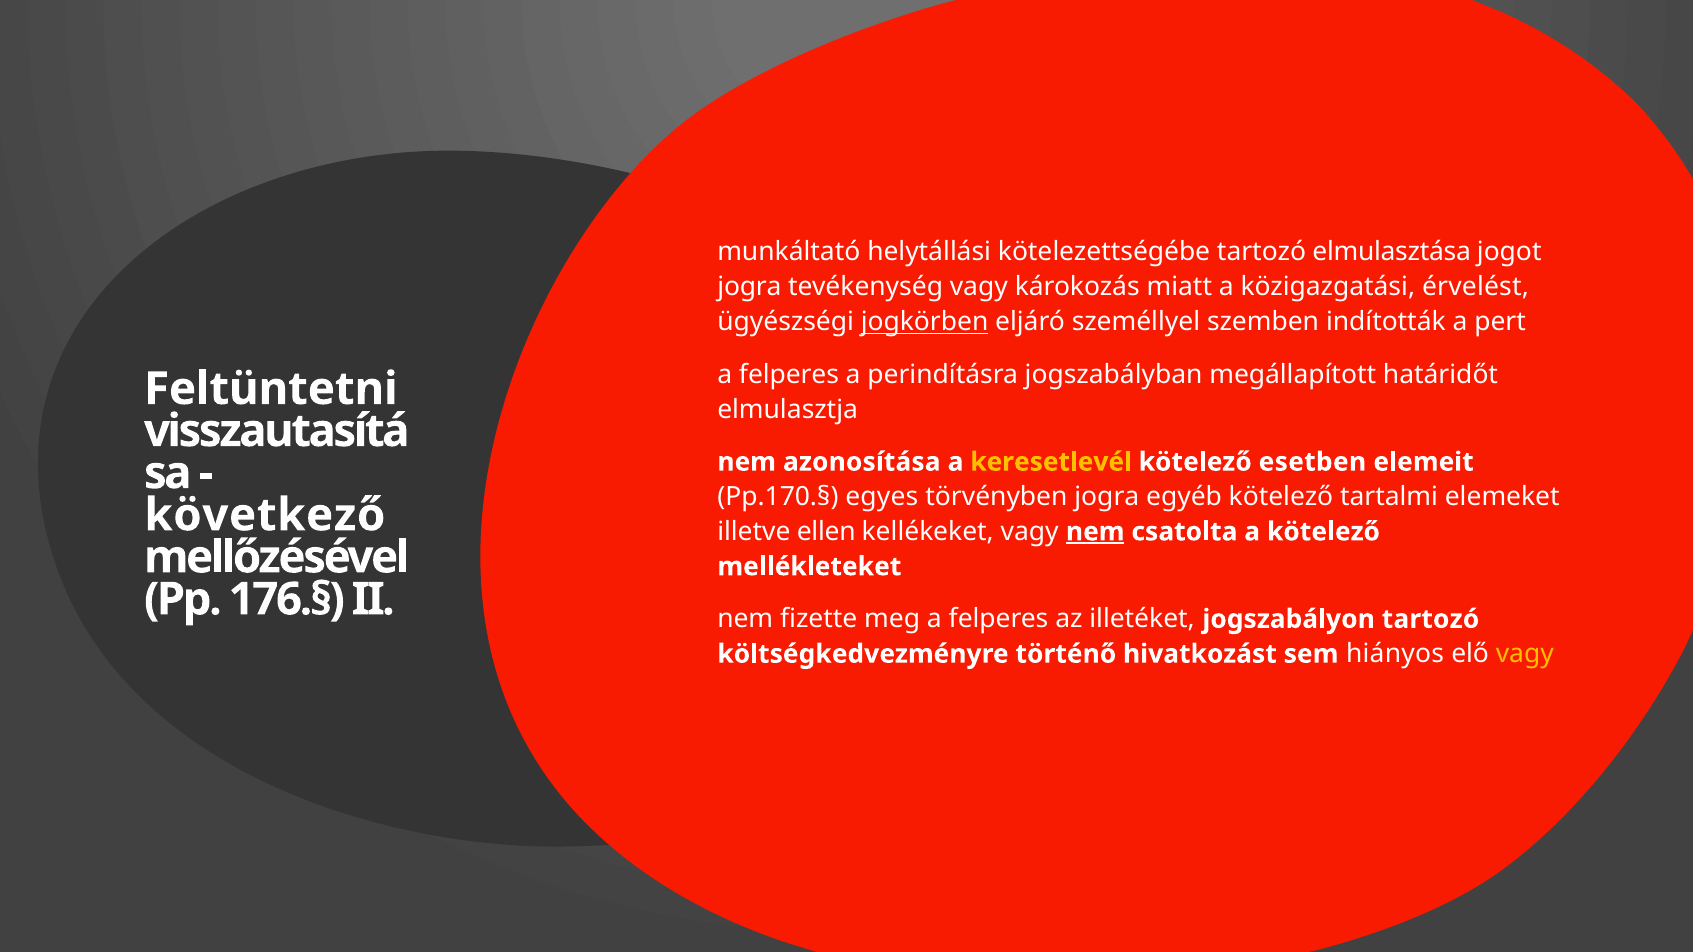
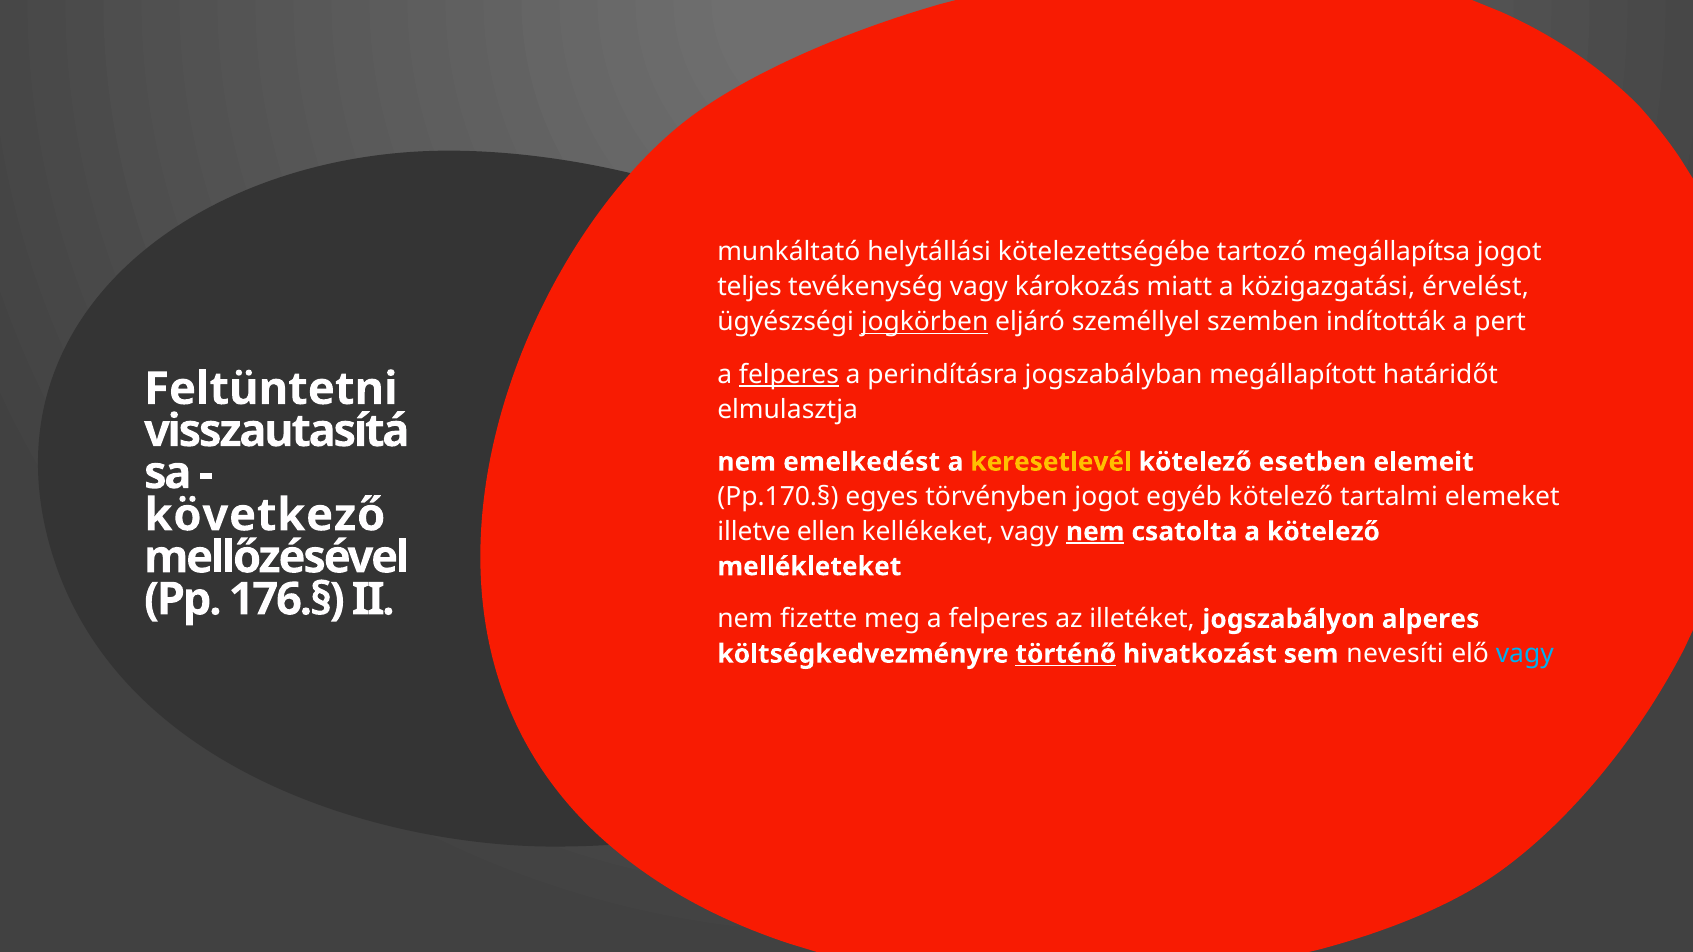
elmulasztása: elmulasztása -> megállapítsa
jogra at (749, 287): jogra -> teljes
felperes at (789, 375) underline: none -> present
azonosítása: azonosítása -> emelkedést
törvényben jogra: jogra -> jogot
jogszabályon tartozó: tartozó -> alperes
történő underline: none -> present
hiányos: hiányos -> nevesíti
vagy at (1525, 654) colour: yellow -> light blue
